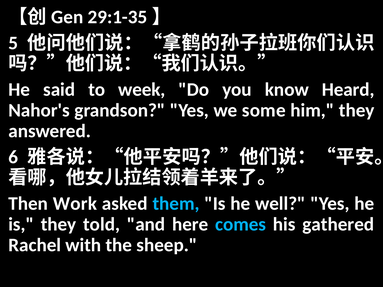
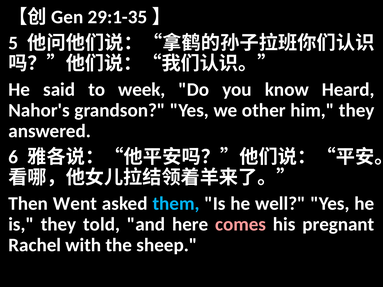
some: some -> other
Work: Work -> Went
comes colour: light blue -> pink
gathered: gathered -> pregnant
